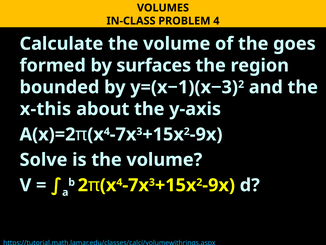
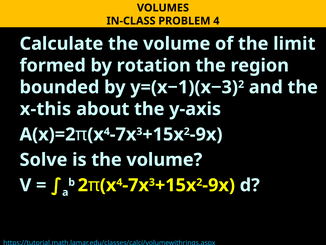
goes: goes -> limit
surfaces: surfaces -> rotation
